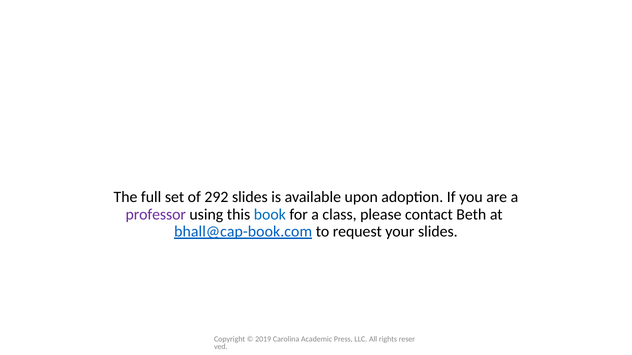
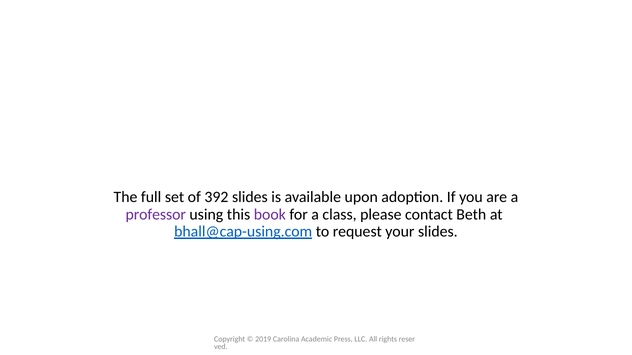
292: 292 -> 392
book colour: blue -> purple
bhall@cap-book.com: bhall@cap-book.com -> bhall@cap-using.com
